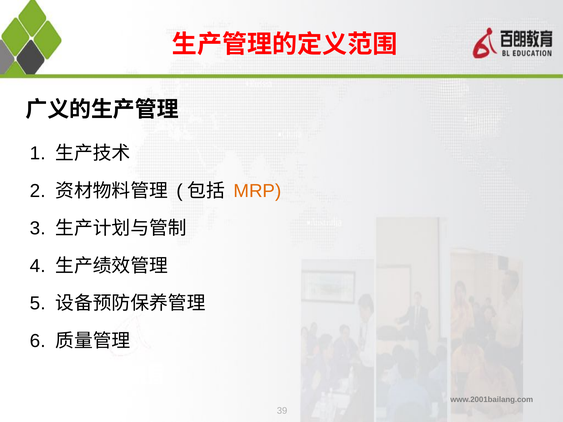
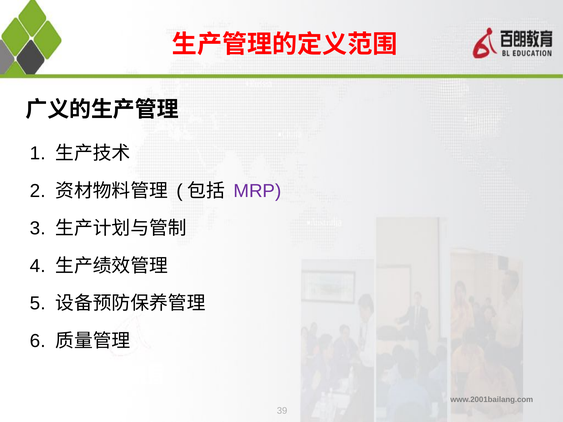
MRP colour: orange -> purple
